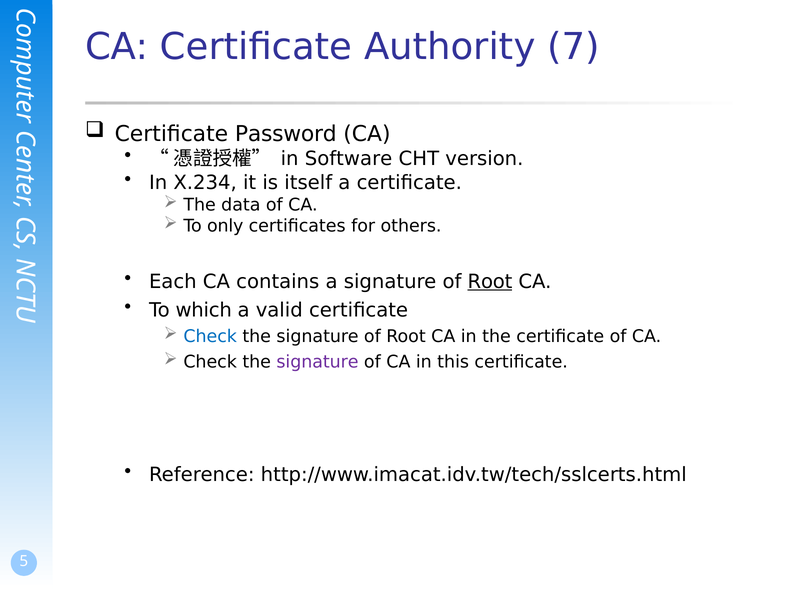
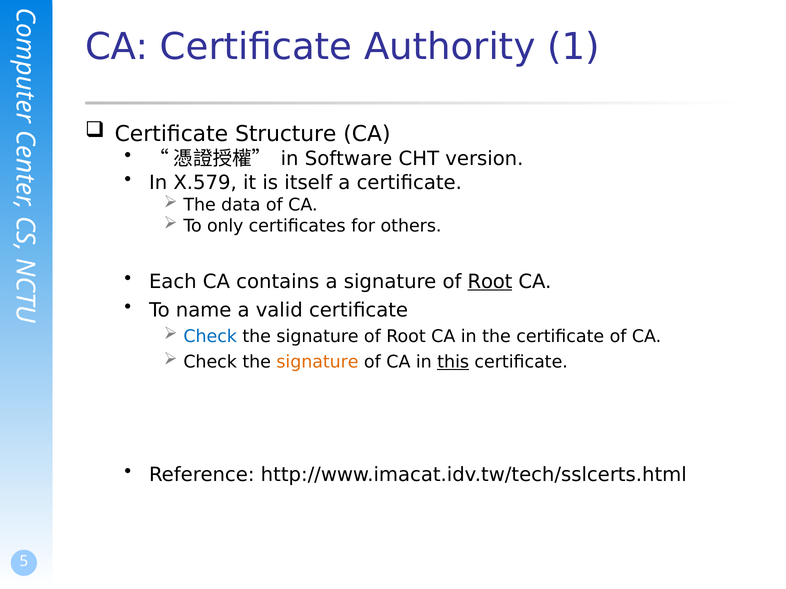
7: 7 -> 1
Password: Password -> Structure
X.234: X.234 -> X.579
which: which -> name
signature at (318, 362) colour: purple -> orange
this underline: none -> present
